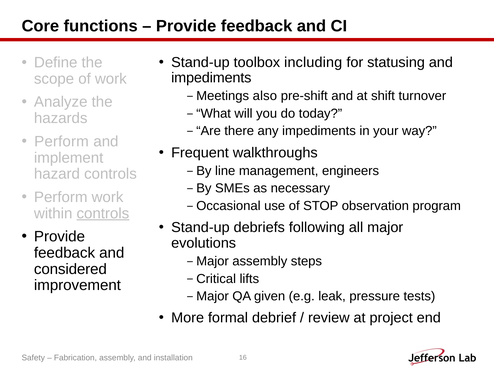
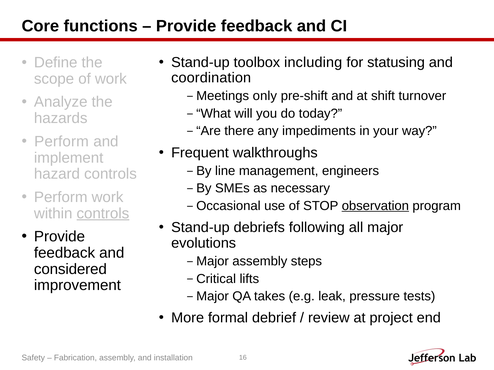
impediments at (211, 78): impediments -> coordination
also: also -> only
observation underline: none -> present
given: given -> takes
